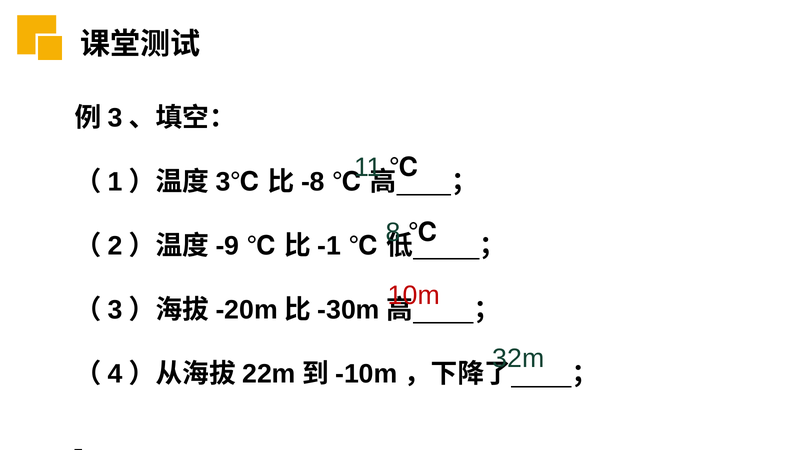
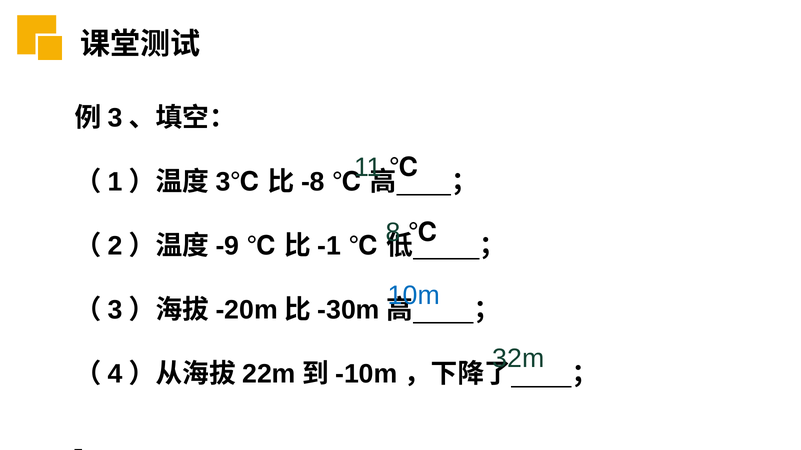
10m colour: red -> blue
